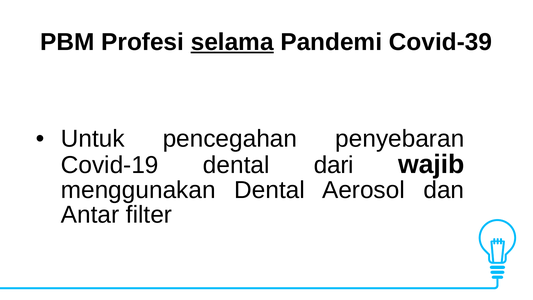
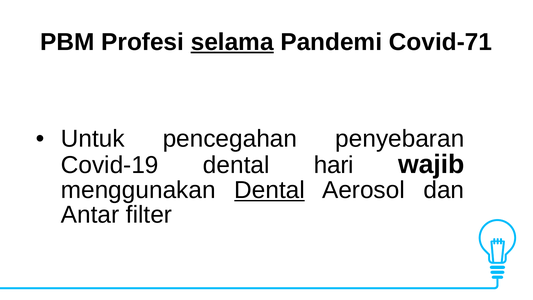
Covid-39: Covid-39 -> Covid-71
dari: dari -> hari
Dental at (270, 190) underline: none -> present
